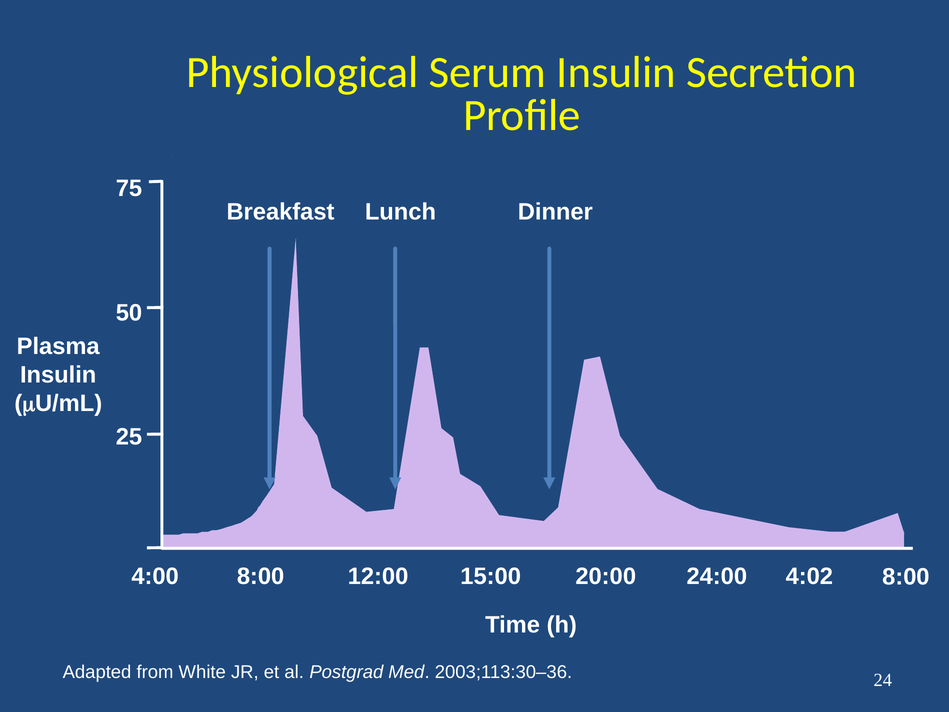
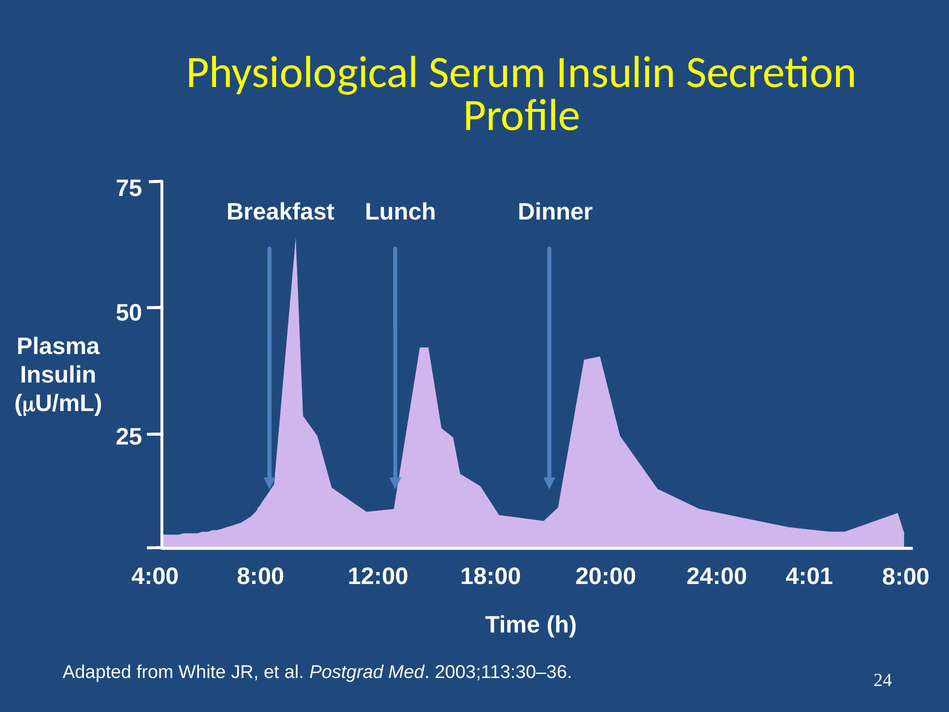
15:00: 15:00 -> 18:00
4:02: 4:02 -> 4:01
